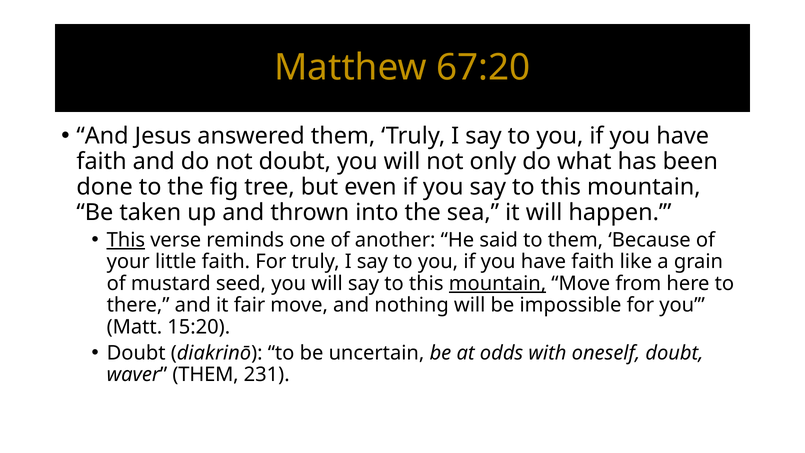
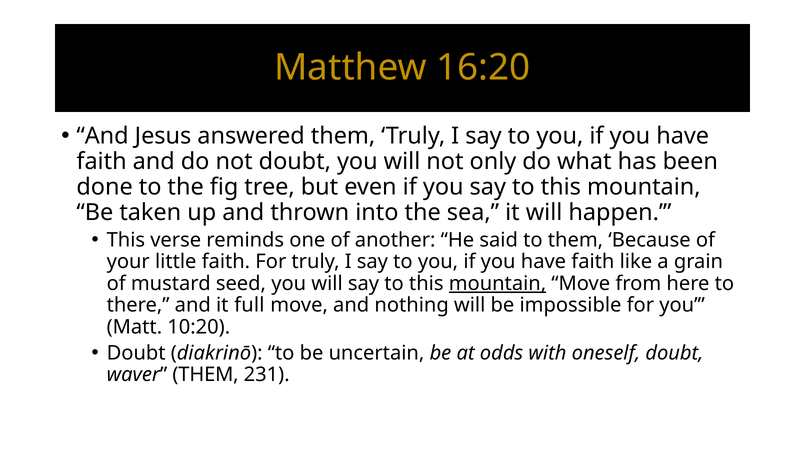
67:20: 67:20 -> 16:20
This at (126, 240) underline: present -> none
fair: fair -> full
15:20: 15:20 -> 10:20
